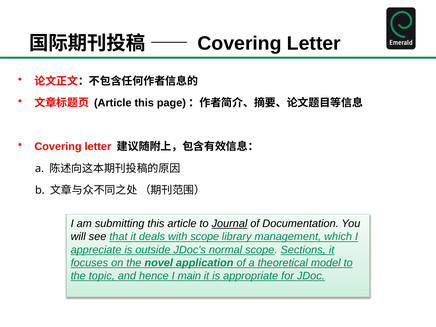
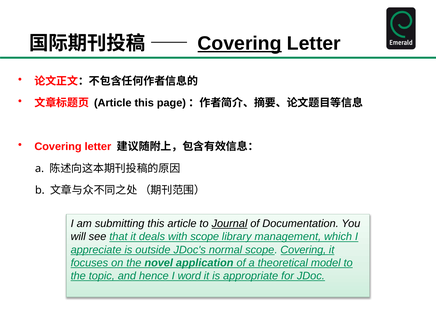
Covering at (240, 43) underline: none -> present
scope Sections: Sections -> Covering
main: main -> word
